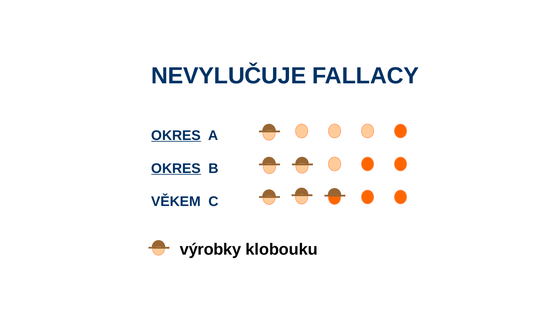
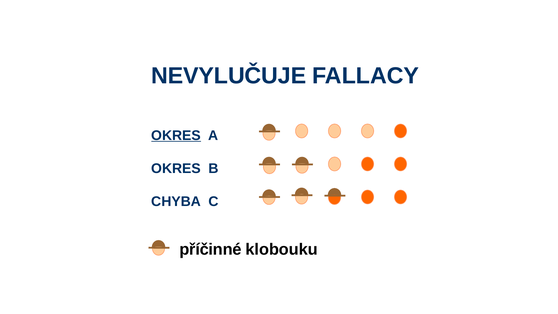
OKRES at (176, 168) underline: present -> none
VĚKEM: VĚKEM -> CHYBA
výrobky: výrobky -> příčinné
